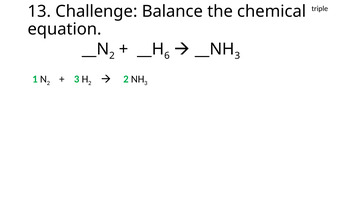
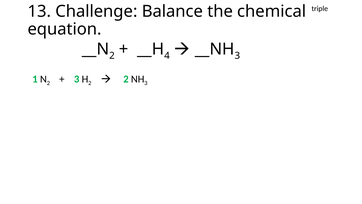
6: 6 -> 4
